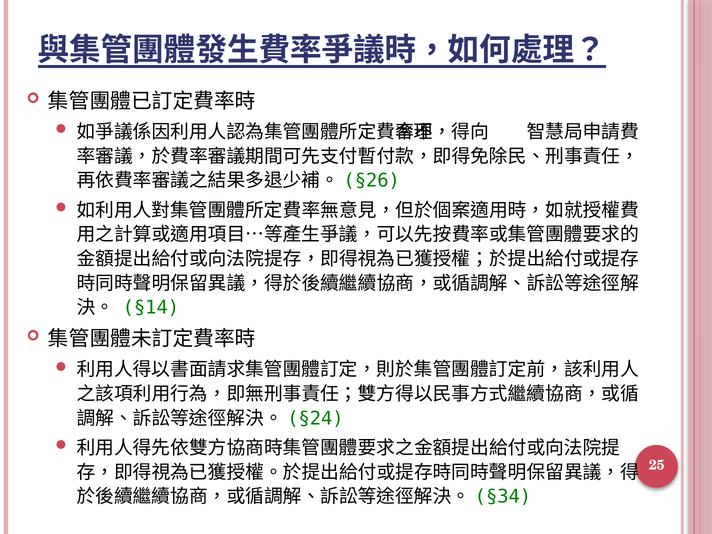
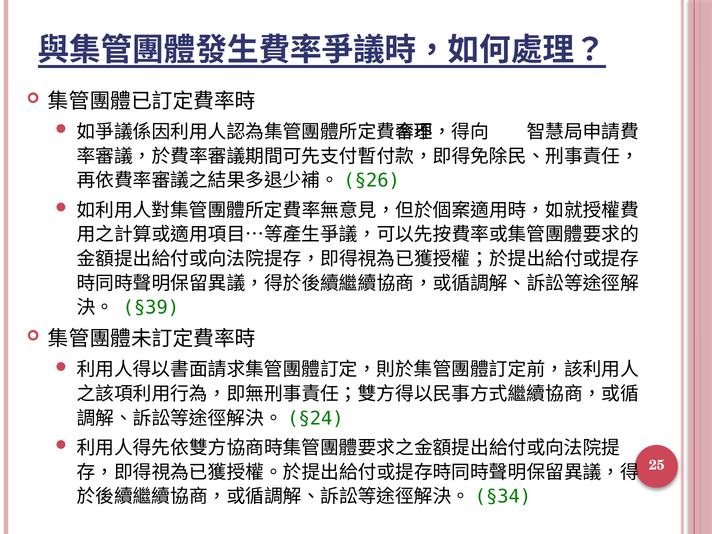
§14: §14 -> §39
